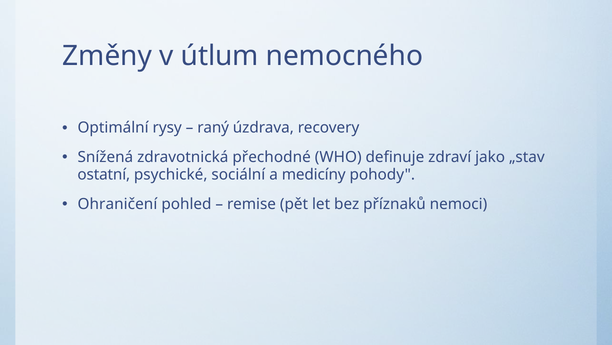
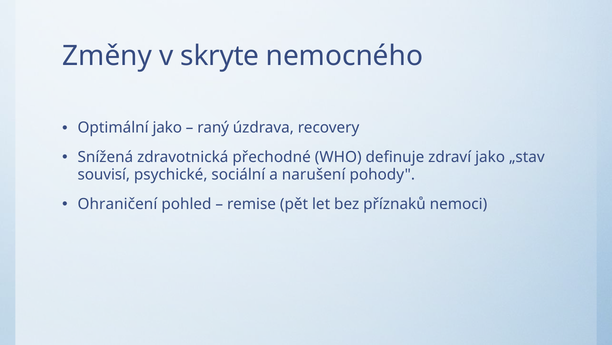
útlum: útlum -> skryte
Optimální rysy: rysy -> jako
ostatní: ostatní -> souvisí
medicíny: medicíny -> narušení
